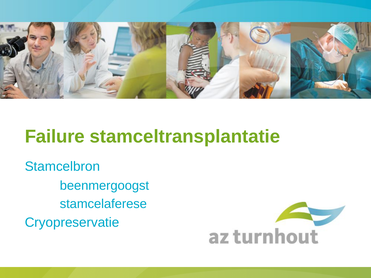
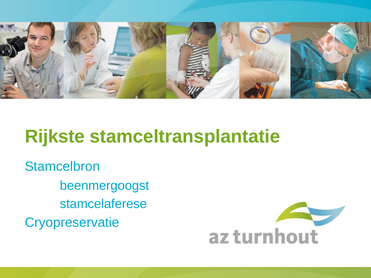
Failure: Failure -> Rijkste
